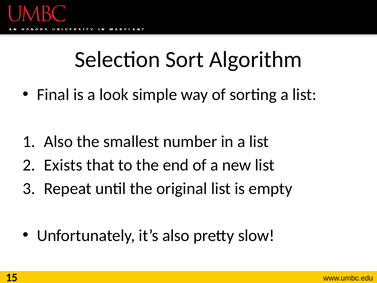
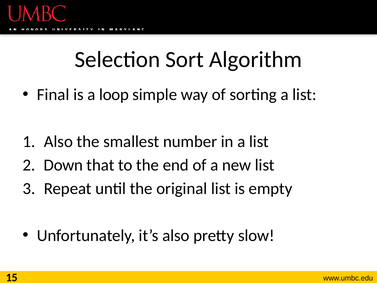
look: look -> loop
Exists: Exists -> Down
